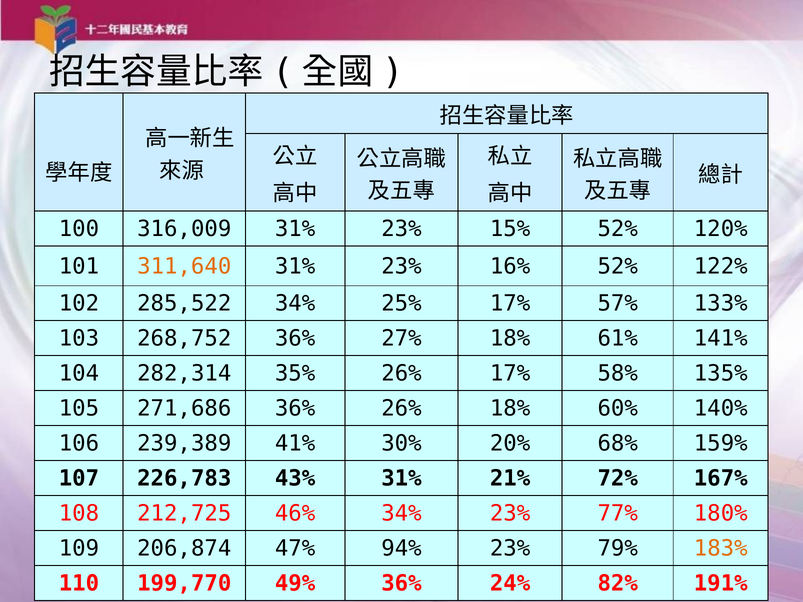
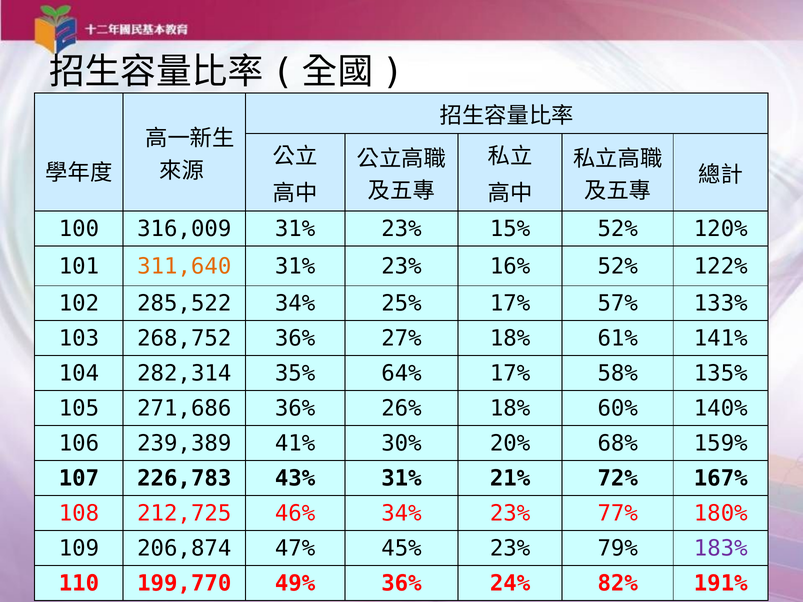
35% 26%: 26% -> 64%
94%: 94% -> 45%
183% colour: orange -> purple
